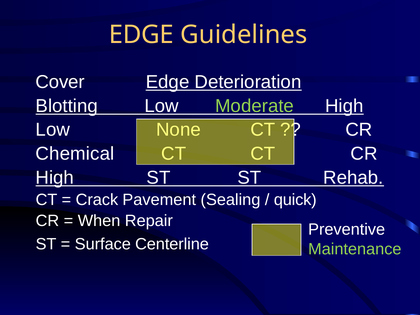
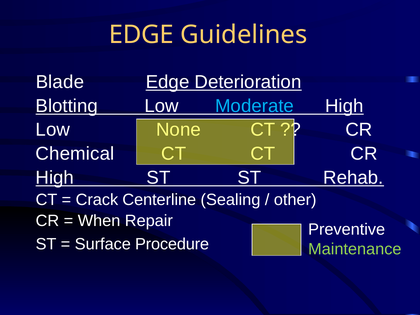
Cover: Cover -> Blade
Moderate colour: light green -> light blue
Pavement: Pavement -> Centerline
quick: quick -> other
Centerline: Centerline -> Procedure
